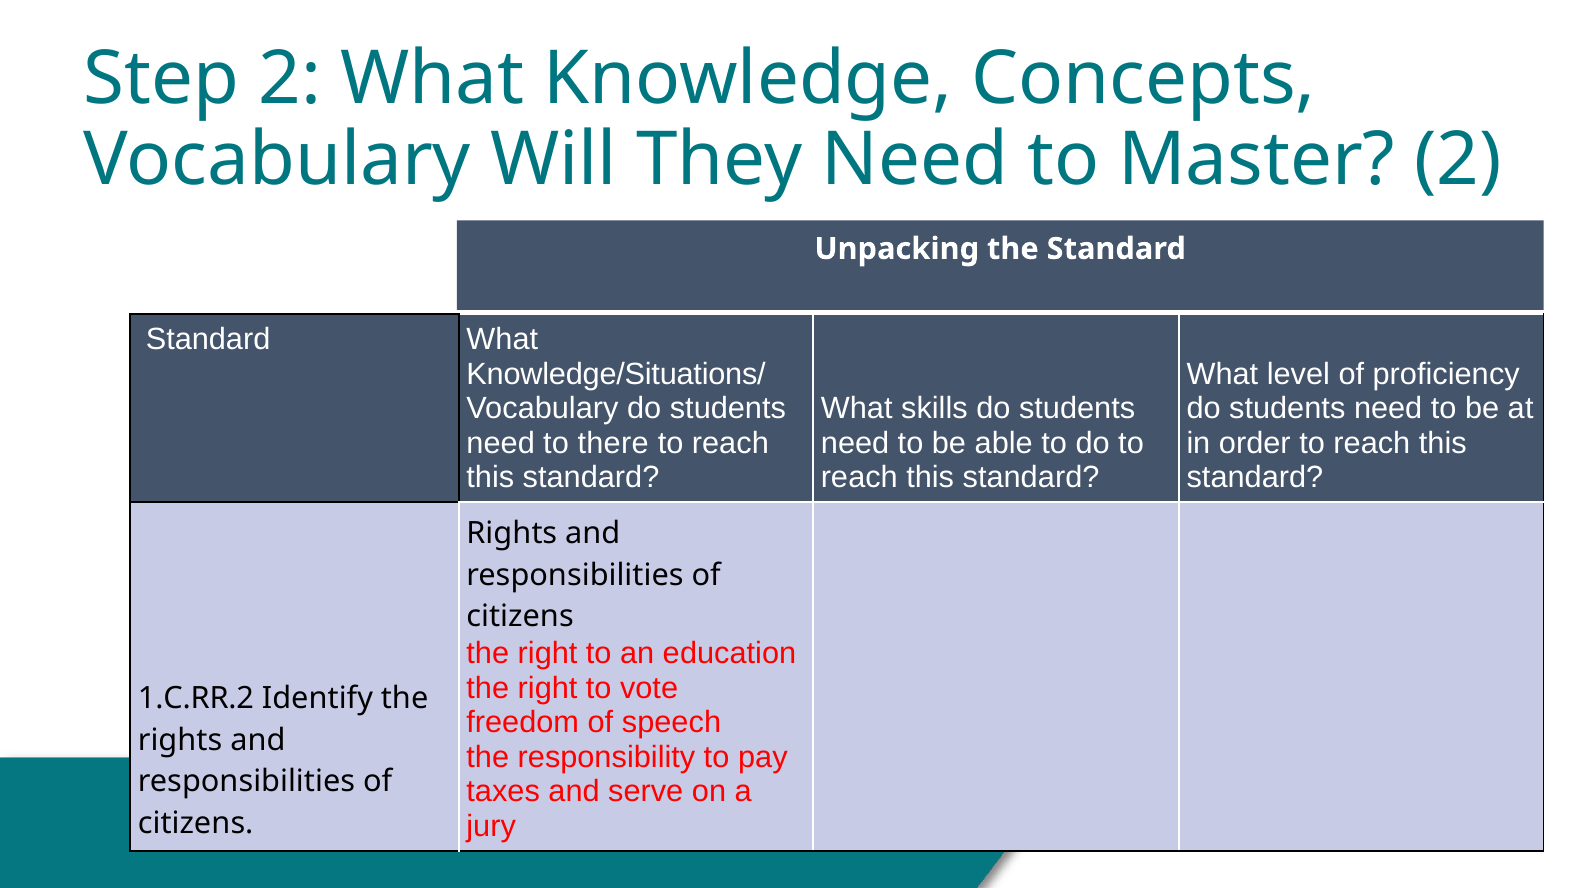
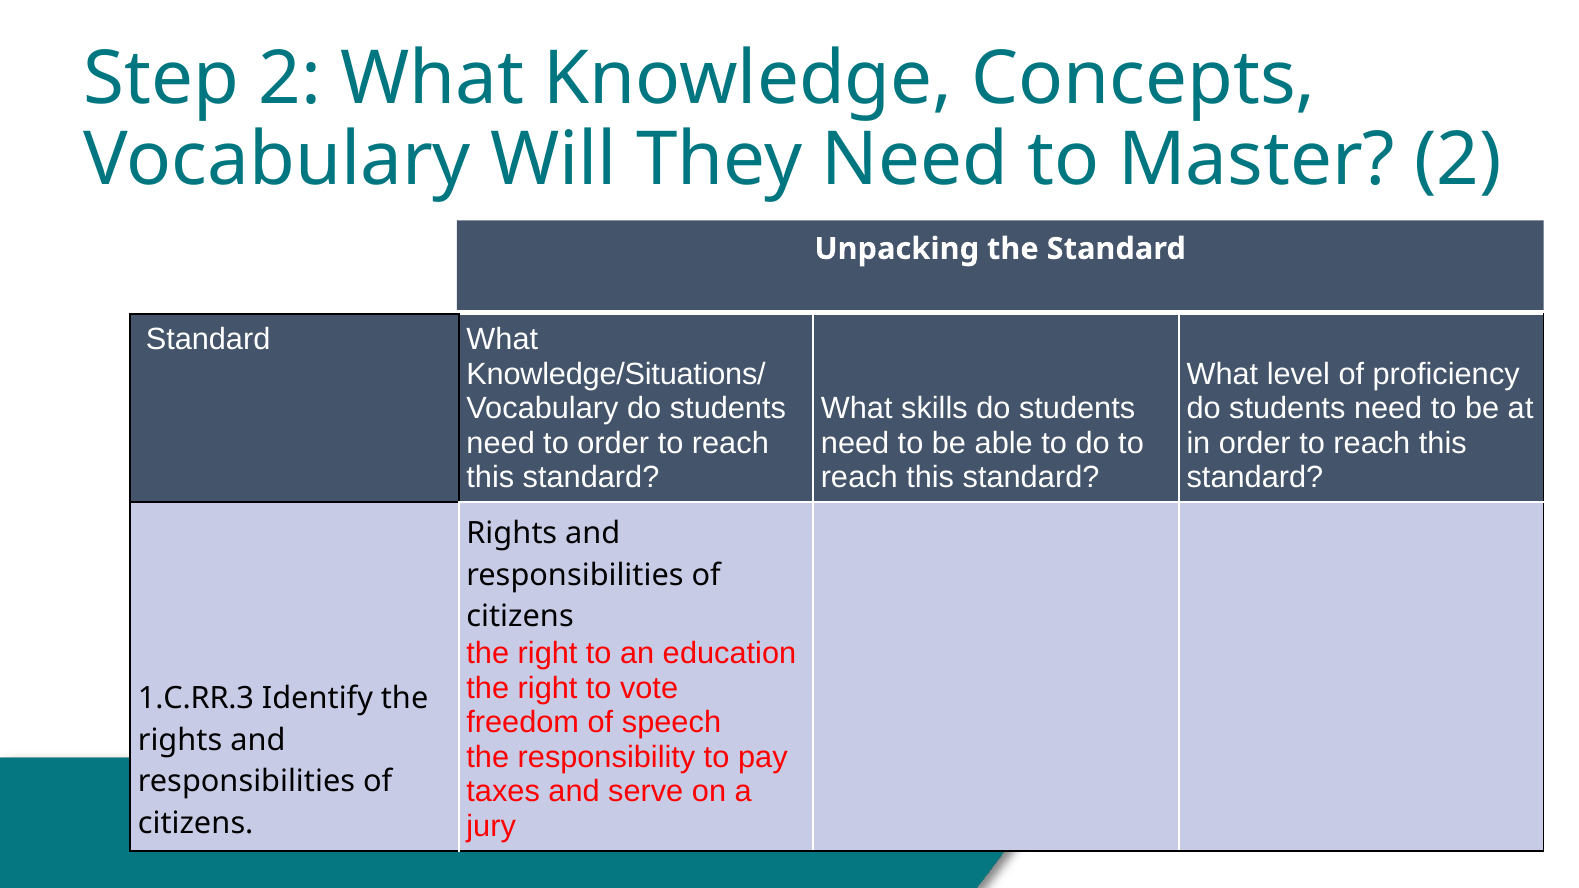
to there: there -> order
1.C.RR.2: 1.C.RR.2 -> 1.C.RR.3
